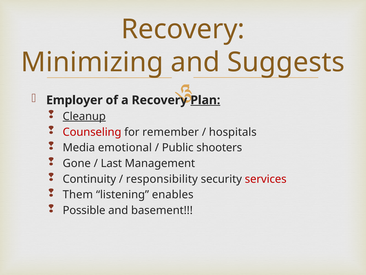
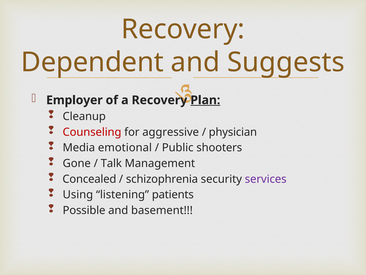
Minimizing: Minimizing -> Dependent
Cleanup underline: present -> none
remember: remember -> aggressive
hospitals: hospitals -> physician
Last: Last -> Talk
Continuity: Continuity -> Concealed
responsibility: responsibility -> schizophrenia
services colour: red -> purple
Them: Them -> Using
enables: enables -> patients
